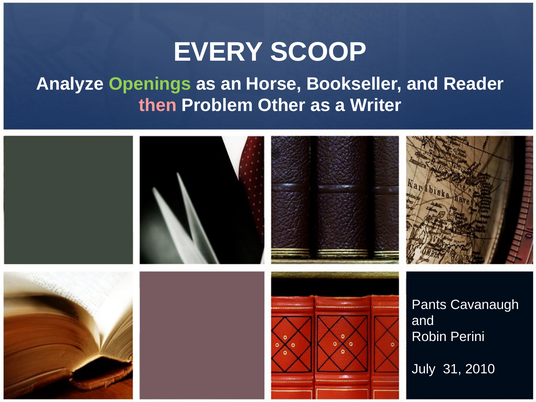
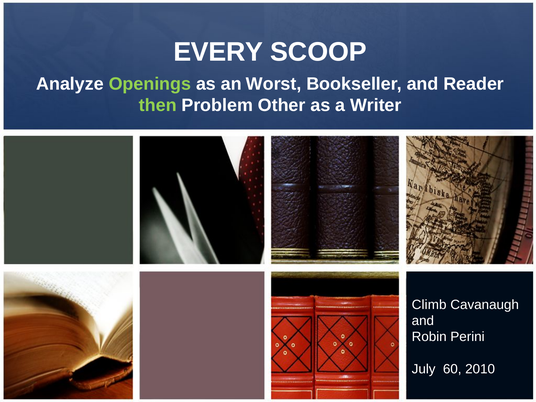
Horse: Horse -> Worst
then colour: pink -> light green
Pants: Pants -> Climb
31: 31 -> 60
